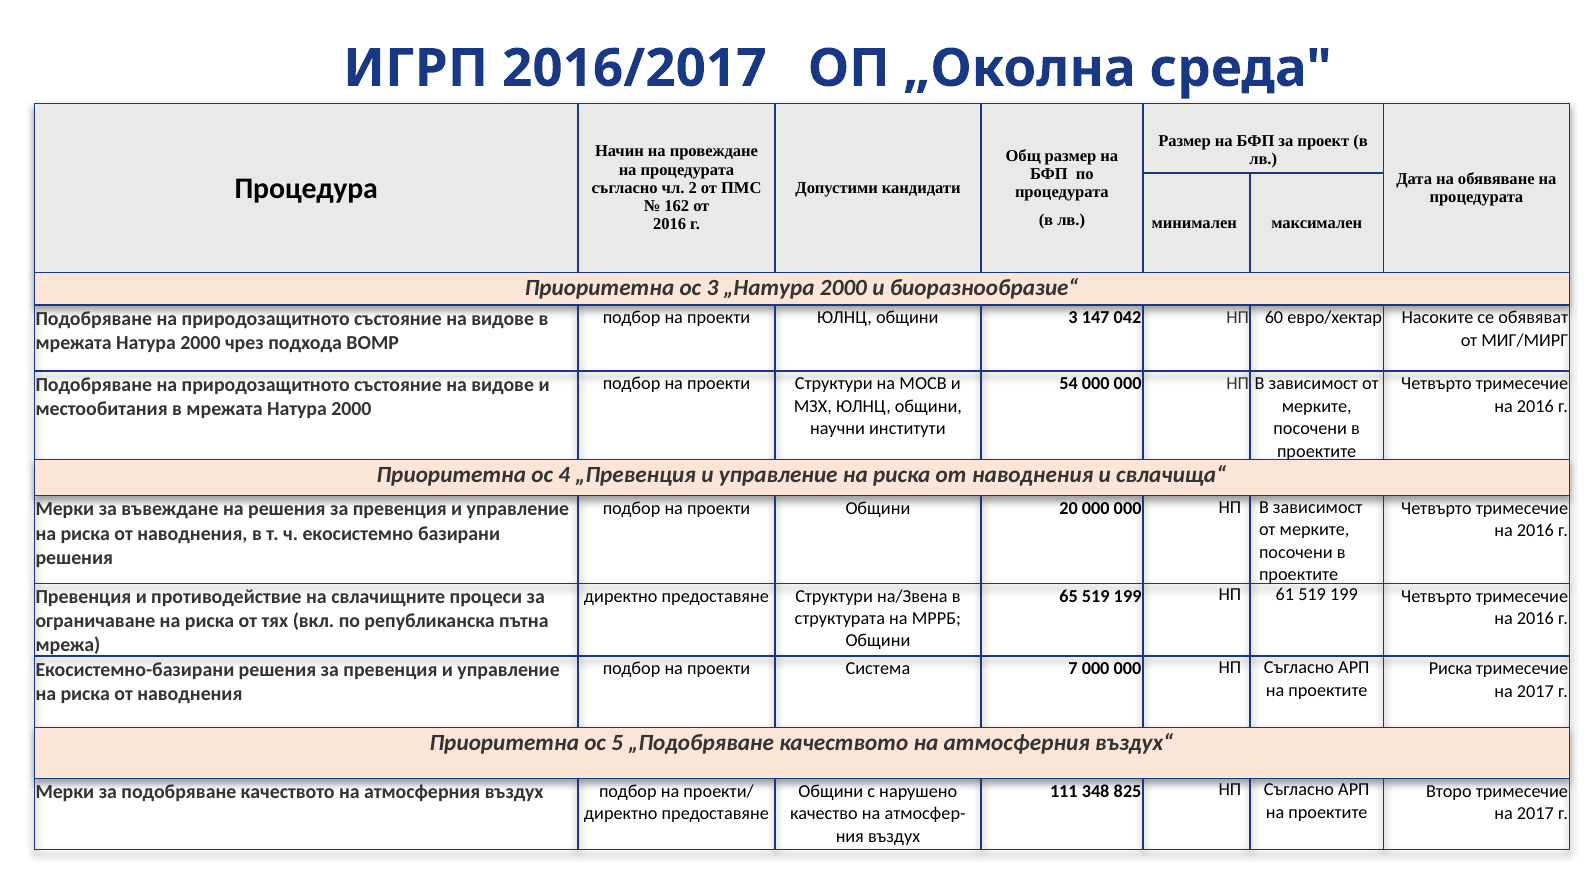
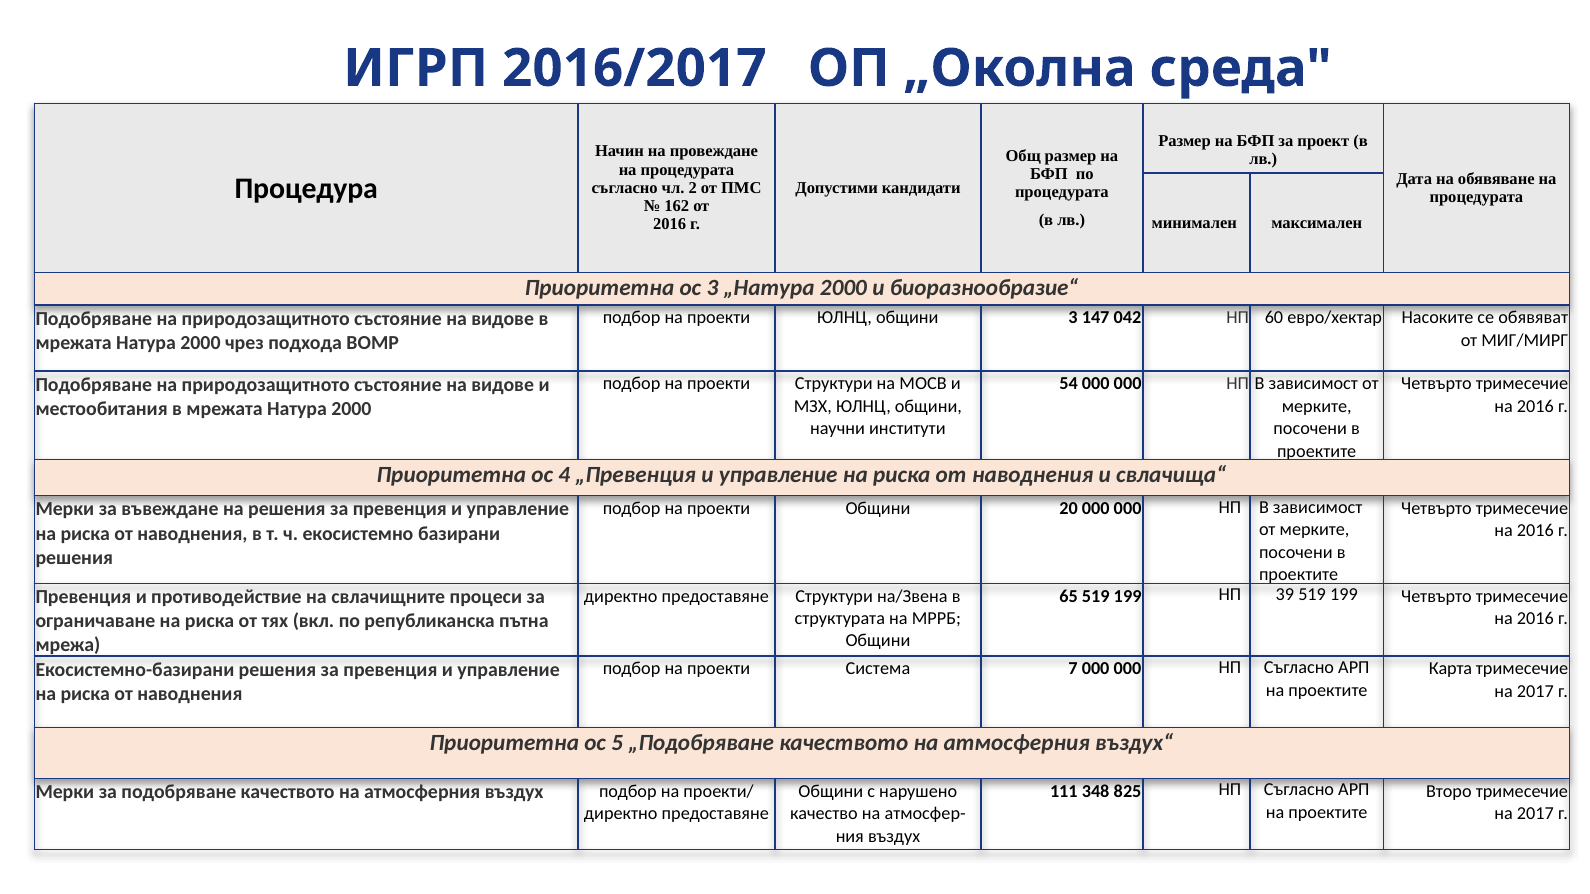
61: 61 -> 39
Риска at (1451, 669): Риска -> Карта
